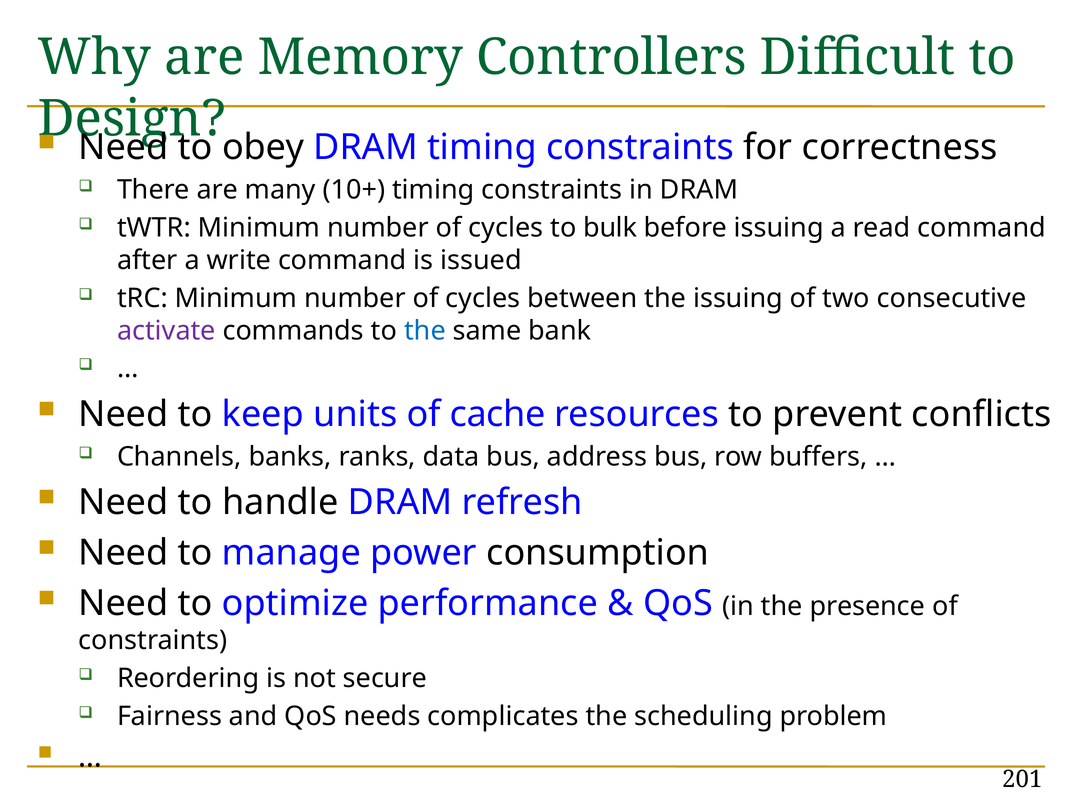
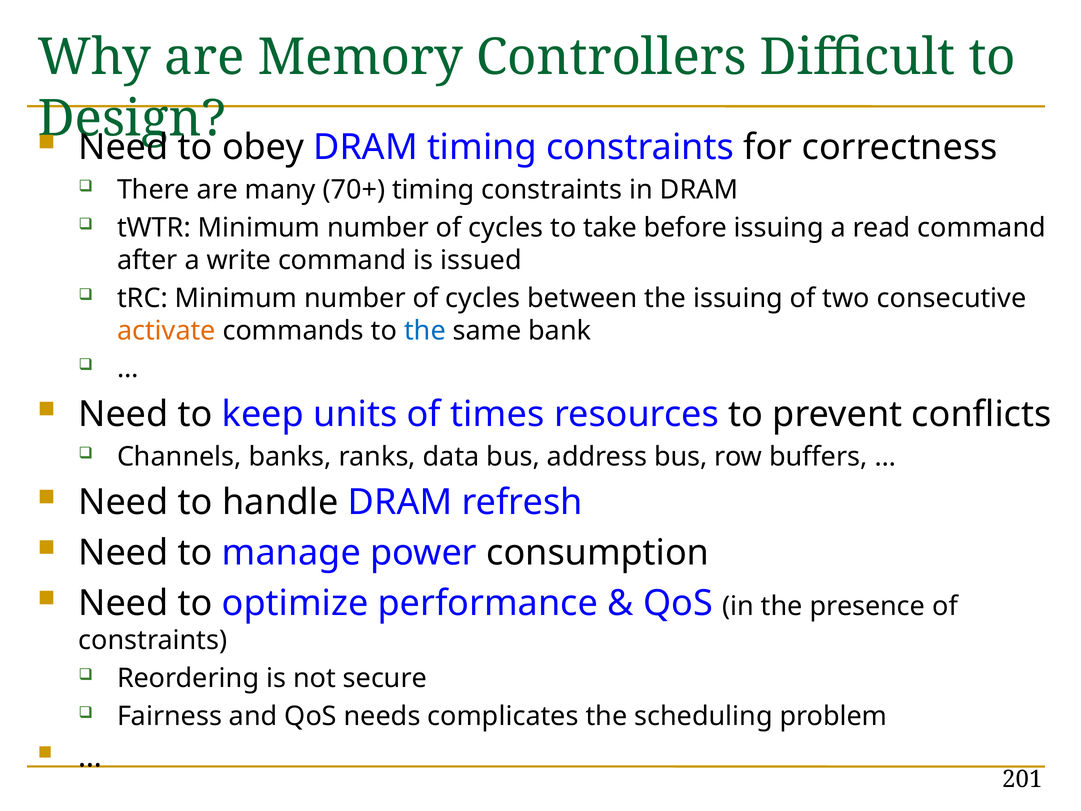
10+: 10+ -> 70+
bulk: bulk -> take
activate colour: purple -> orange
cache: cache -> times
